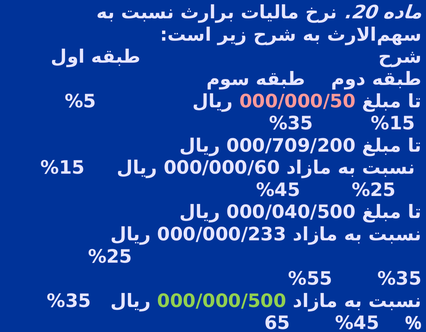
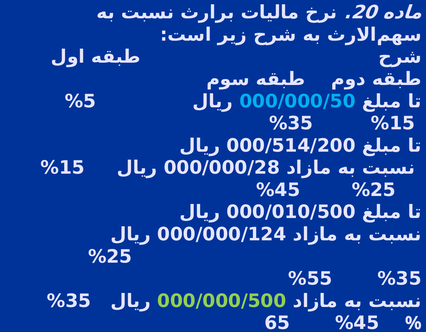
000/000/50 colour: pink -> light blue
000/709/200: 000/709/200 -> 000/514/200
000/000/60: 000/000/60 -> 000/000/28
000/040/500: 000/040/500 -> 000/010/500
000/000/233: 000/000/233 -> 000/000/124
